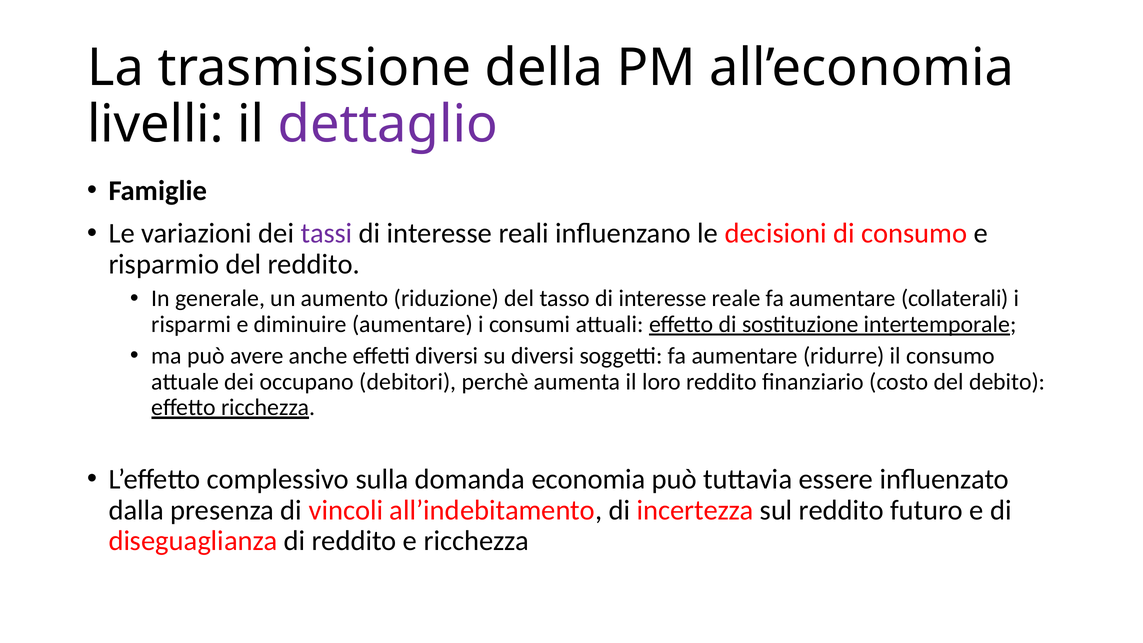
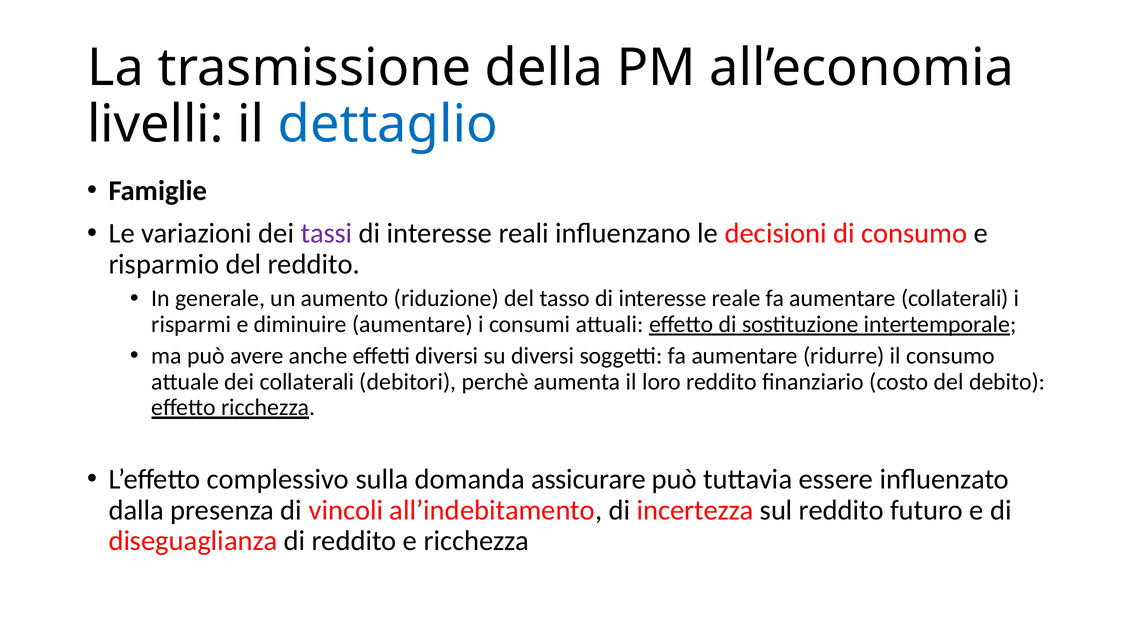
dettaglio colour: purple -> blue
dei occupano: occupano -> collaterali
economia: economia -> assicurare
